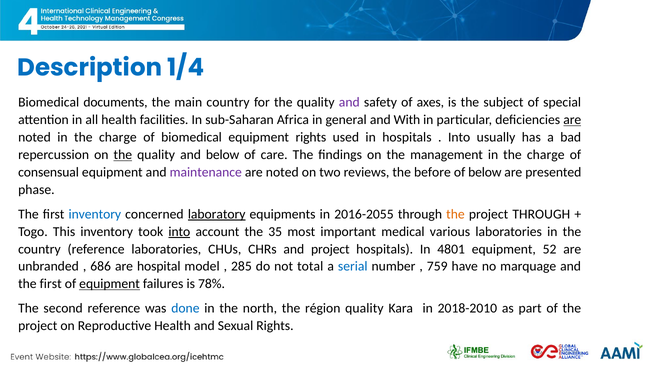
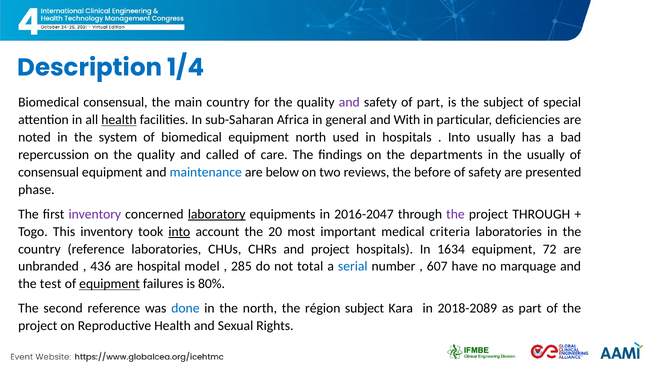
Biomedical documents: documents -> consensual
of axes: axes -> part
health at (119, 120) underline: none -> present
are at (572, 120) underline: present -> none
noted in the charge: charge -> system
equipment rights: rights -> north
the at (123, 155) underline: present -> none
and below: below -> called
management: management -> departments
charge at (546, 155): charge -> usually
maintenance colour: purple -> blue
noted at (282, 172): noted -> below
of below: below -> safety
inventory at (95, 214) colour: blue -> purple
2016-2055: 2016-2055 -> 2016-2047
the at (455, 214) colour: orange -> purple
35: 35 -> 20
various: various -> criteria
4801: 4801 -> 1634
52: 52 -> 72
686: 686 -> 436
759: 759 -> 607
first at (51, 284): first -> test
78%: 78% -> 80%
région quality: quality -> subject
2018-2010: 2018-2010 -> 2018-2089
